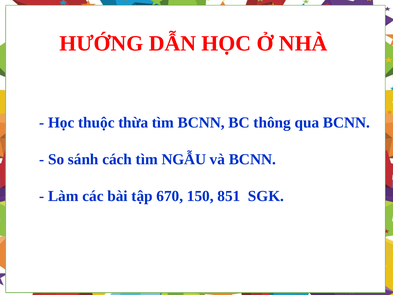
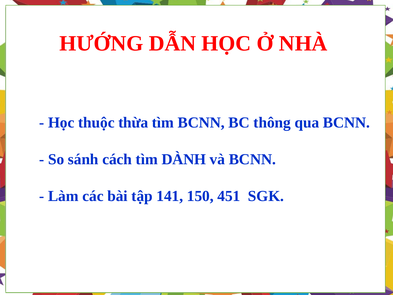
NGẪU: NGẪU -> DÀNH
670: 670 -> 141
851: 851 -> 451
